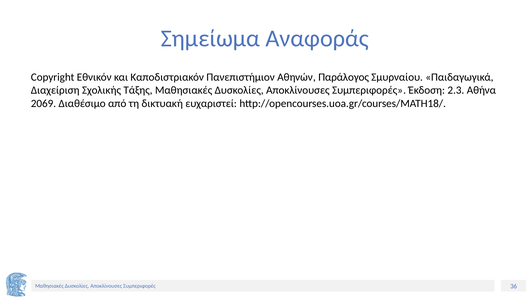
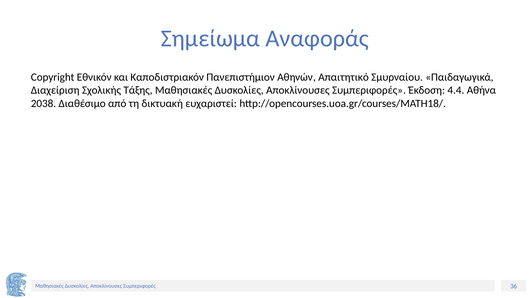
Παράλογος: Παράλογος -> Απαιτητικό
2.3: 2.3 -> 4.4
2069: 2069 -> 2038
